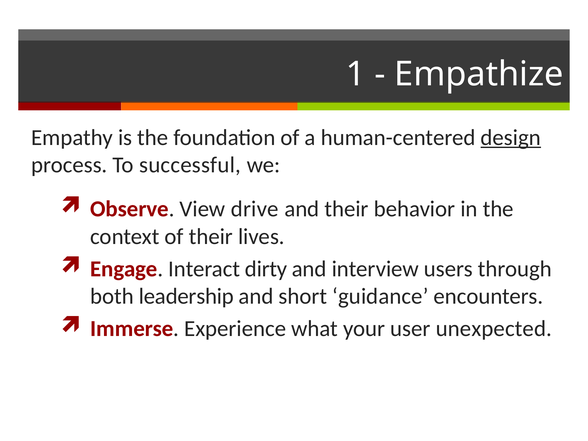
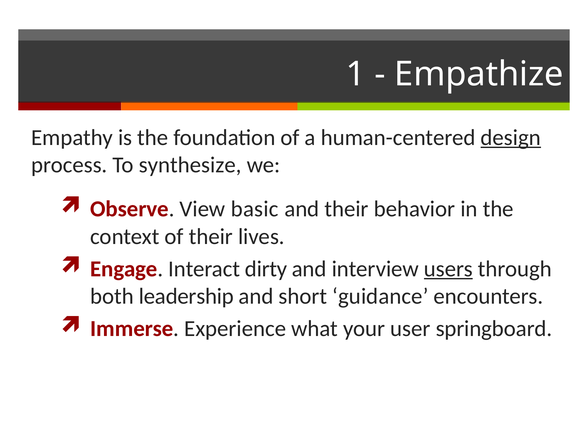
successful: successful -> synthesize
drive: drive -> basic
users underline: none -> present
unexpected: unexpected -> springboard
